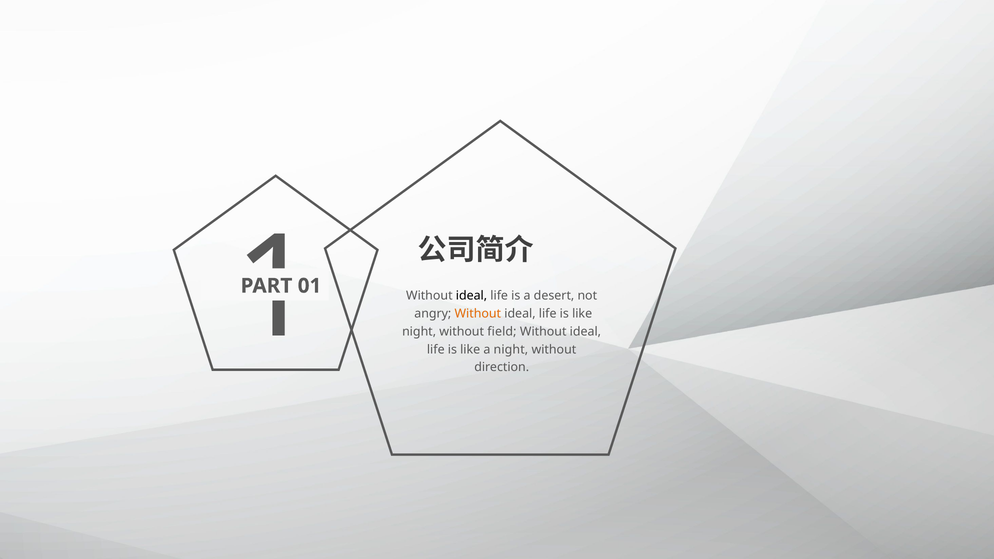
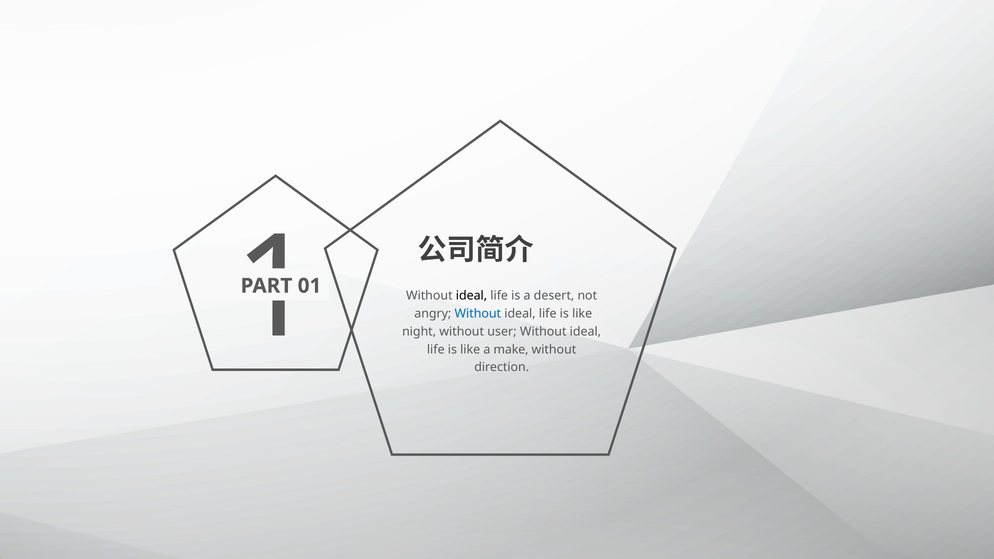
Without at (478, 314) colour: orange -> blue
field: field -> user
a night: night -> make
